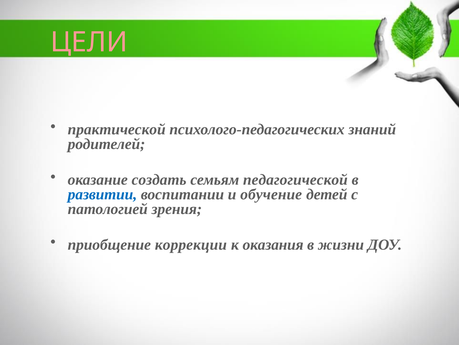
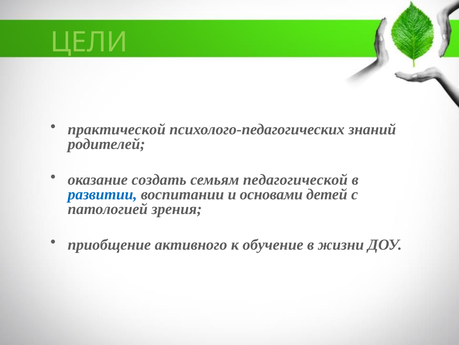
ЦЕЛИ colour: pink -> light green
обучение: обучение -> основами
коррекции: коррекции -> активного
оказания: оказания -> обучение
